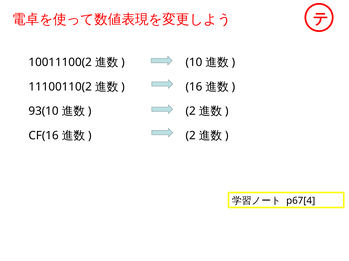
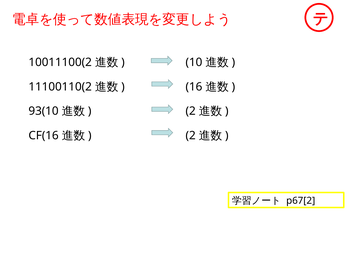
p67[4: p67[4 -> p67[2
